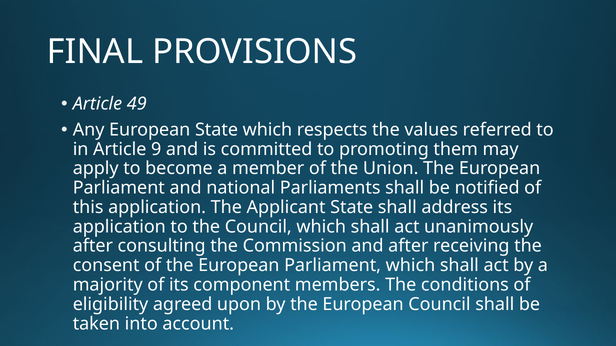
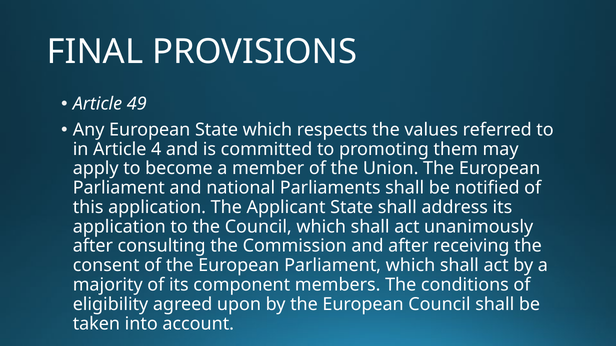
9: 9 -> 4
